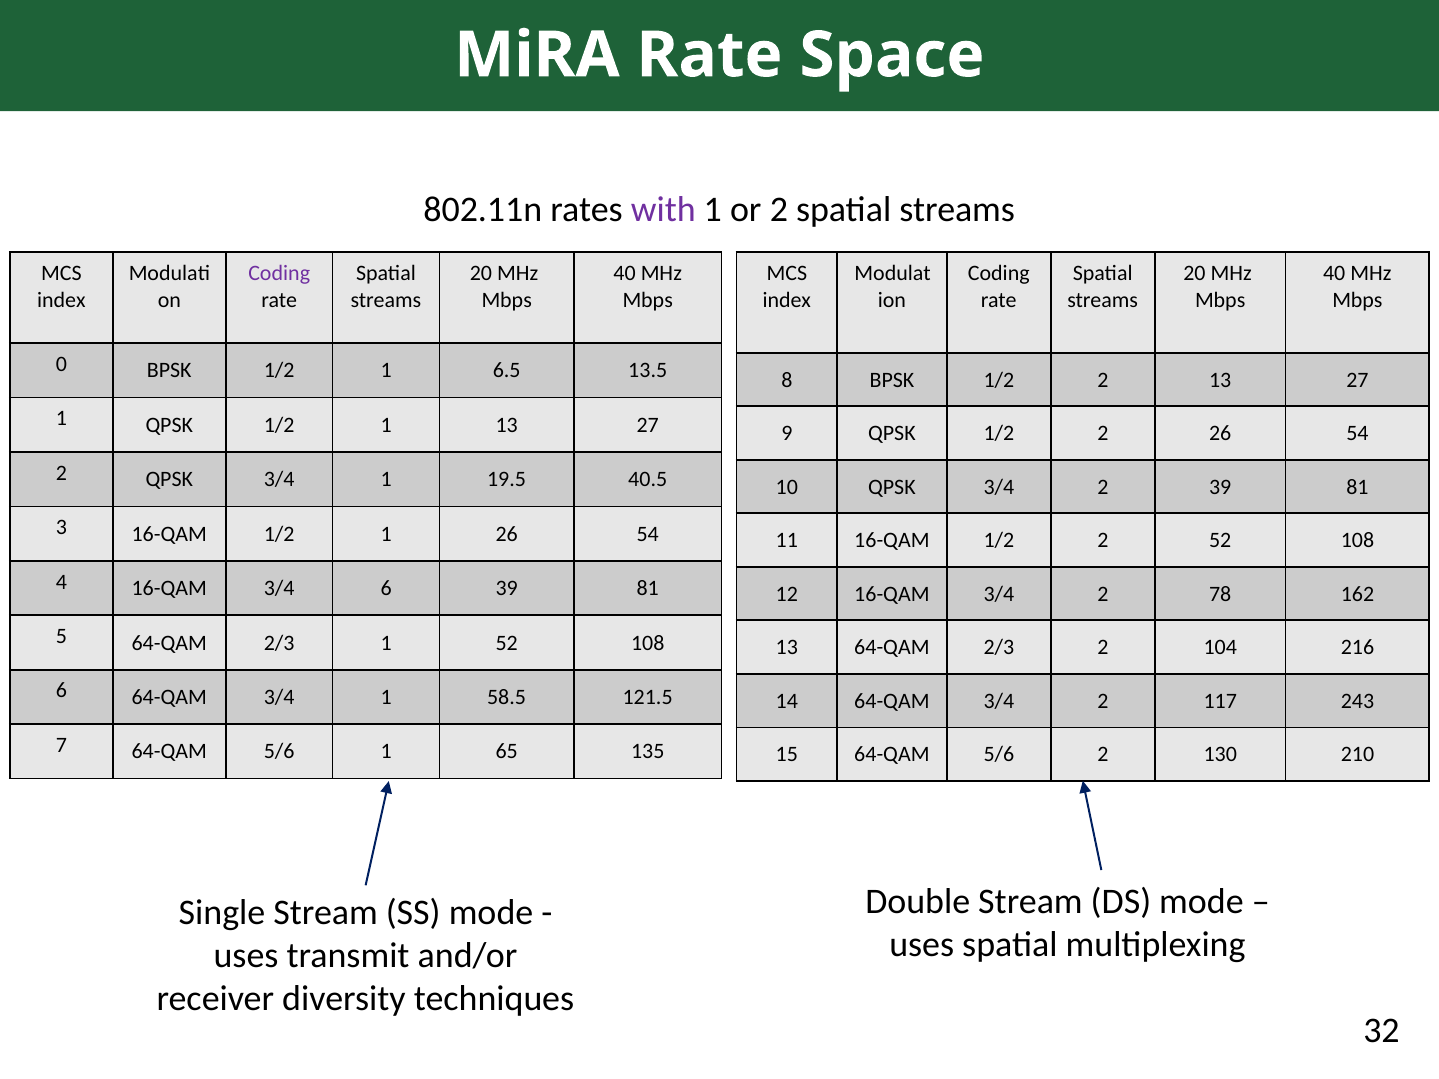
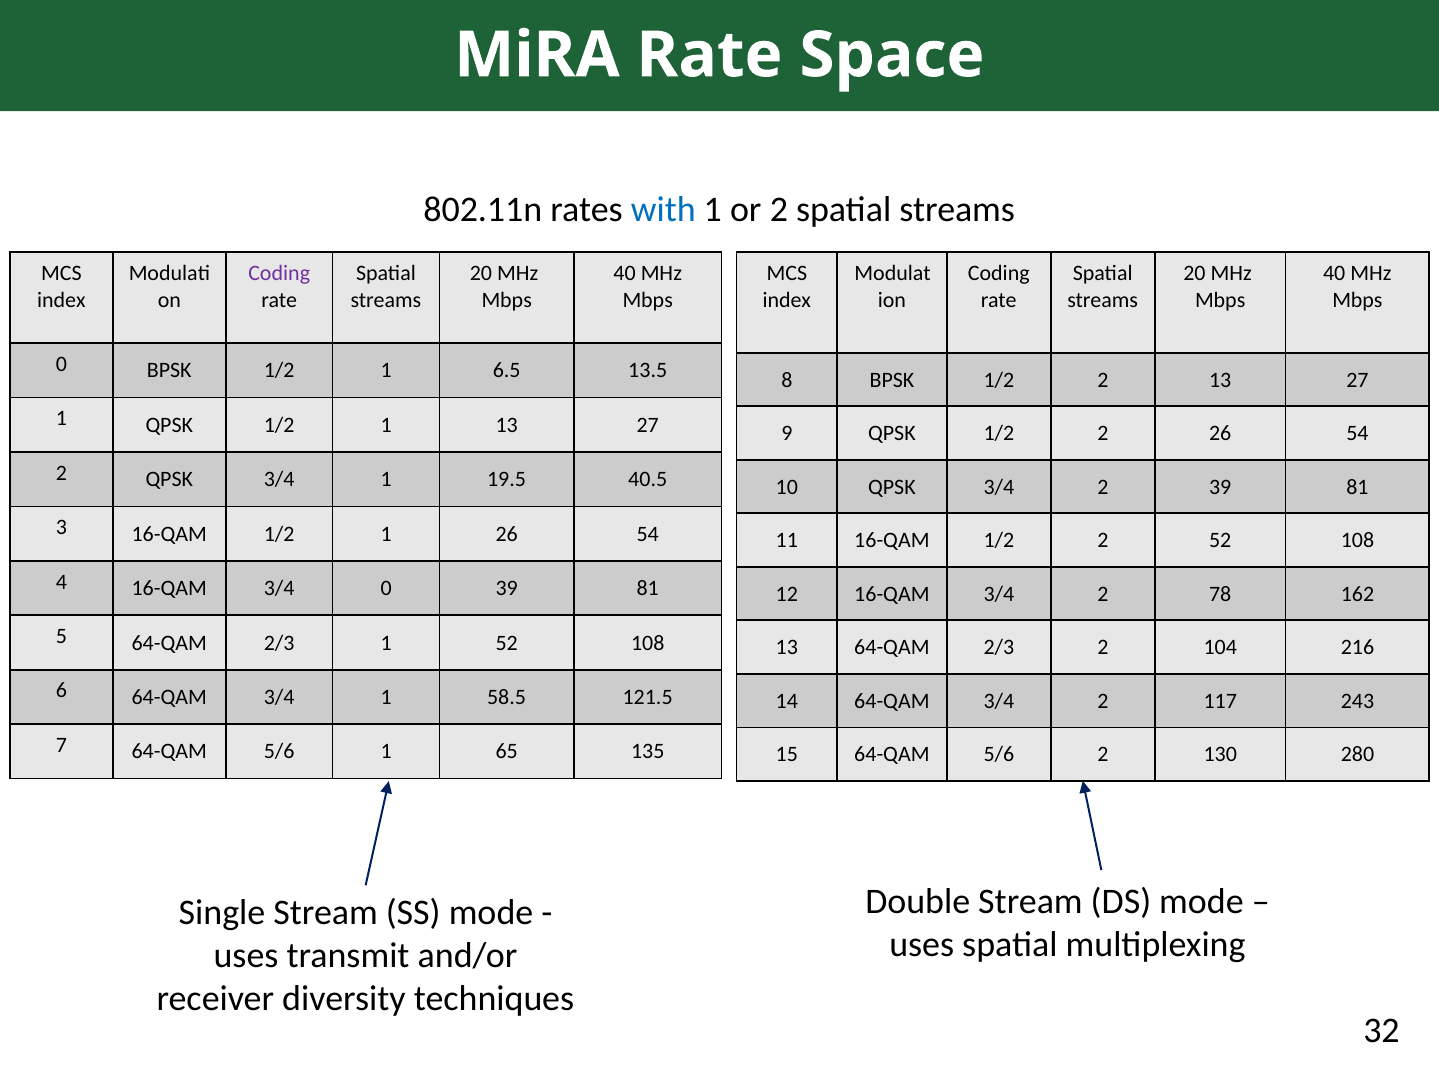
with colour: purple -> blue
3/4 6: 6 -> 0
210: 210 -> 280
